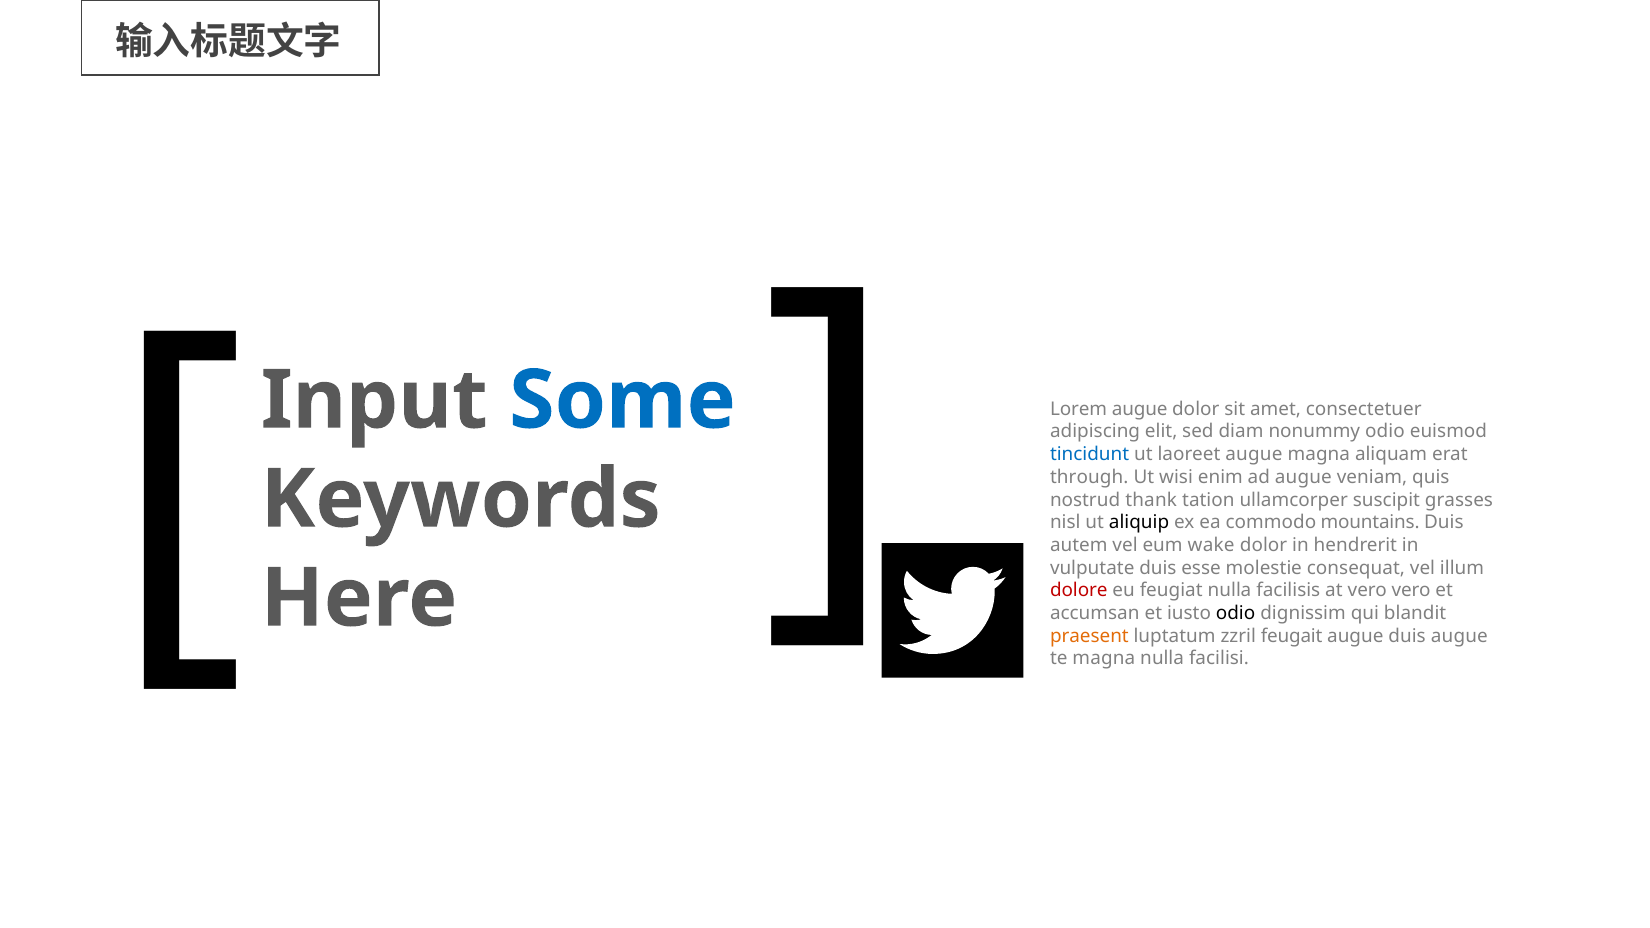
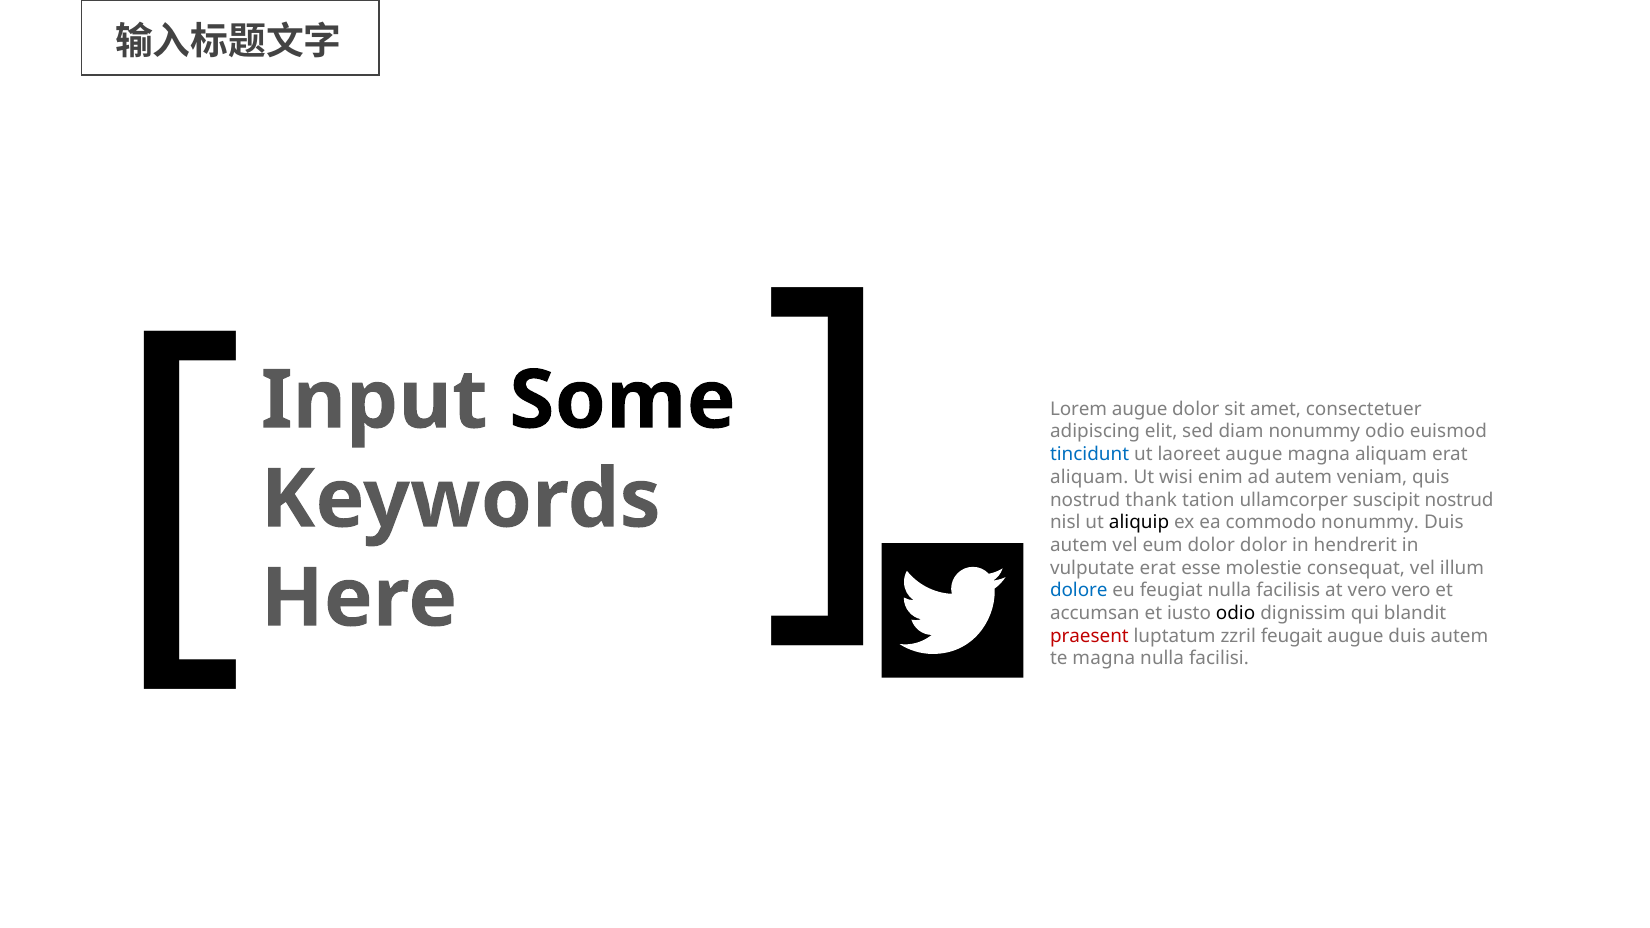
Some colour: blue -> black
through at (1089, 477): through -> aliquam
ad augue: augue -> autem
suscipit grasses: grasses -> nostrud
commodo mountains: mountains -> nonummy
eum wake: wake -> dolor
vulputate duis: duis -> erat
dolore colour: red -> blue
praesent colour: orange -> red
augue duis augue: augue -> autem
